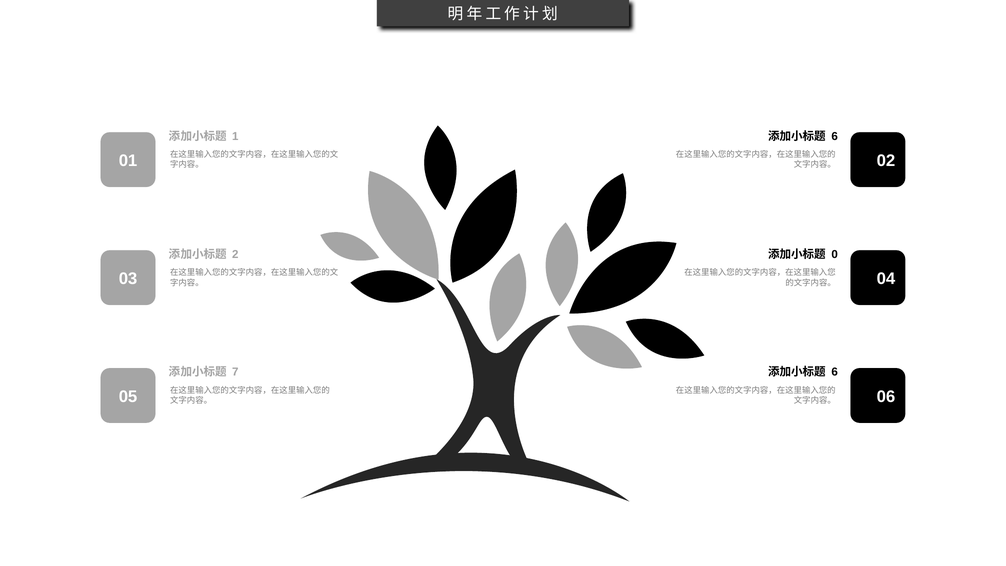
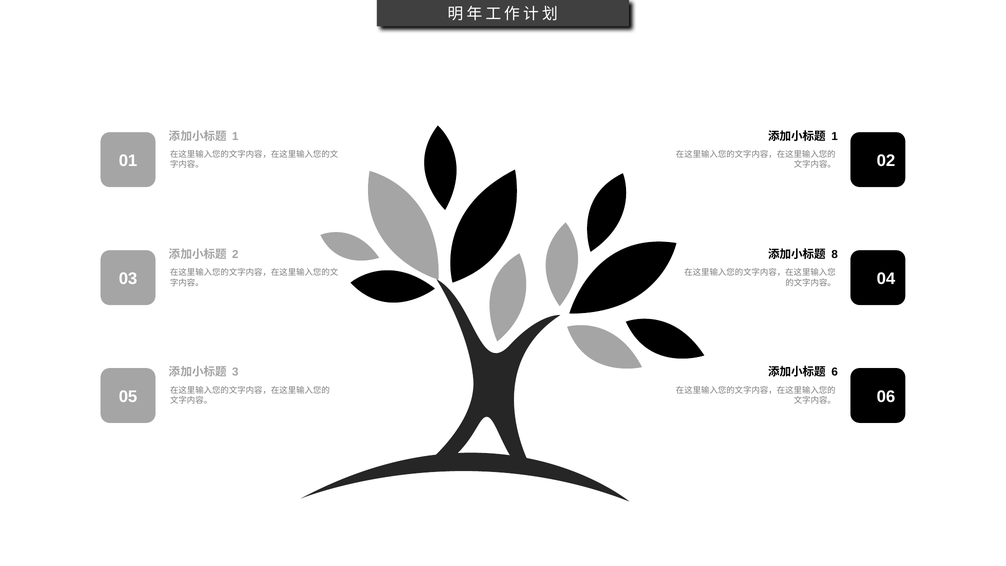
6 at (835, 136): 6 -> 1
0: 0 -> 8
7: 7 -> 3
